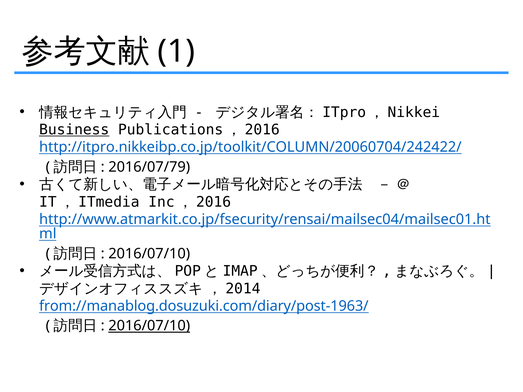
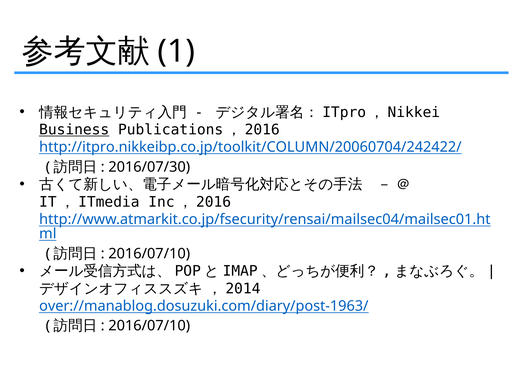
2016/07/79: 2016/07/79 -> 2016/07/30
from://manablog.dosuzuki.com/diary/post-1963/: from://manablog.dosuzuki.com/diary/post-1963/ -> over://manablog.dosuzuki.com/diary/post-1963/
2016/07/10 at (149, 326) underline: present -> none
